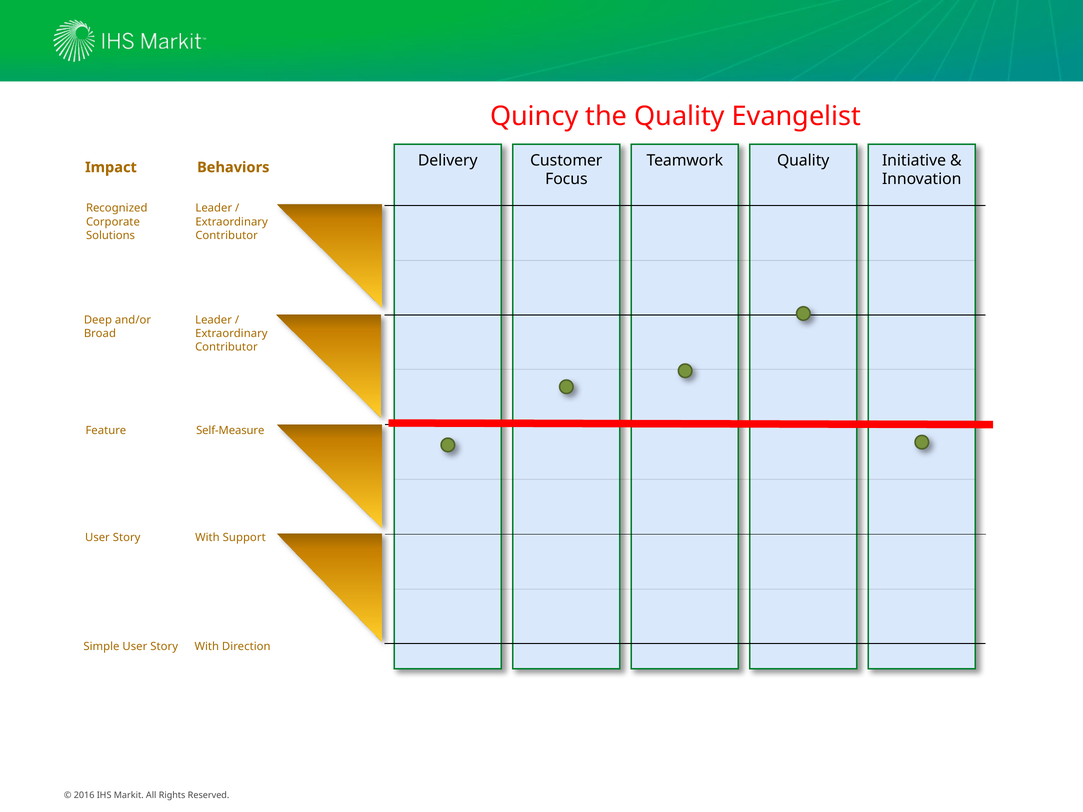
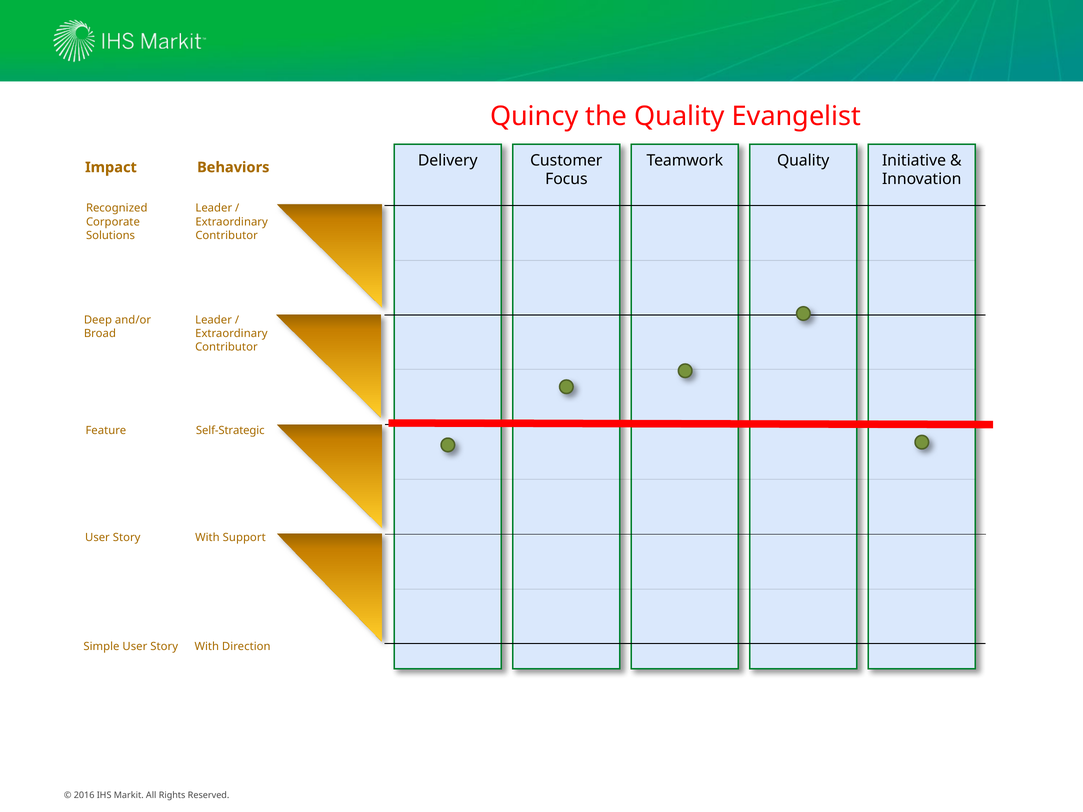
Self-Measure: Self-Measure -> Self-Strategic
